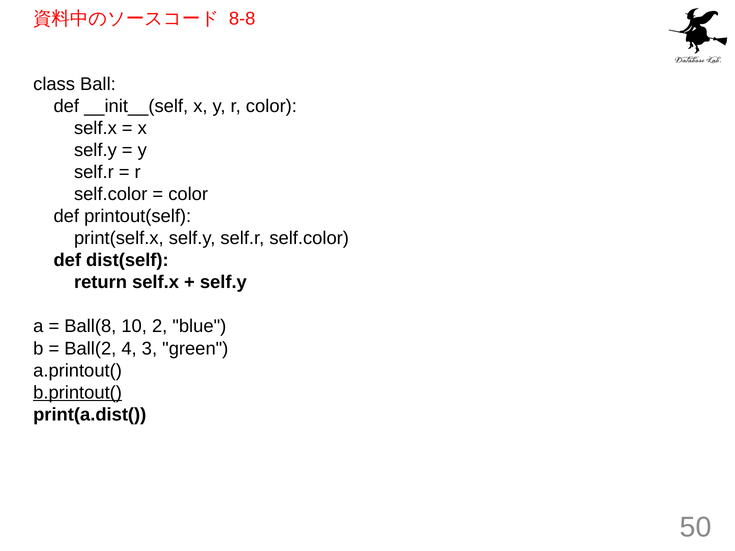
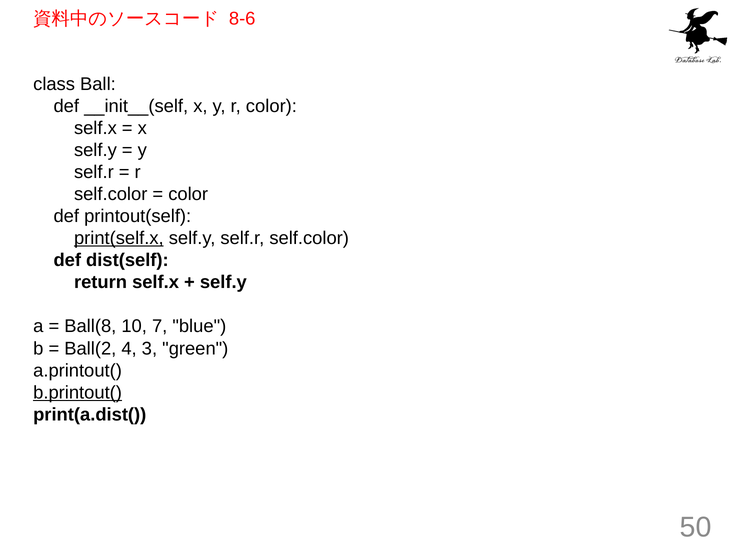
8-8: 8-8 -> 8-6
print(self.x underline: none -> present
2: 2 -> 7
